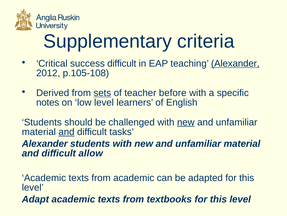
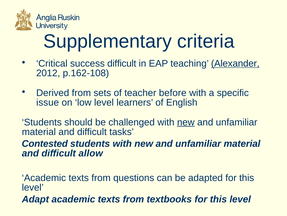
p.105-108: p.105-108 -> p.162-108
sets underline: present -> none
notes: notes -> issue
and at (66, 131) underline: present -> none
Alexander at (45, 143): Alexander -> Contested
from academic: academic -> questions
